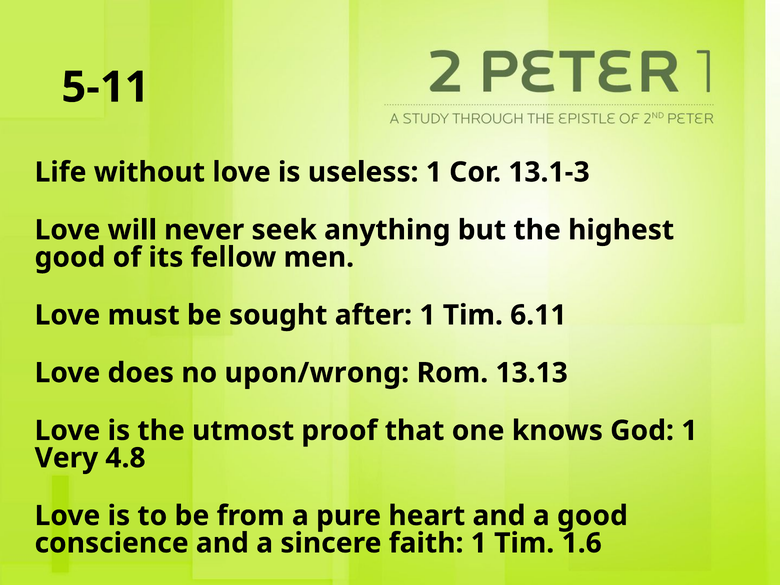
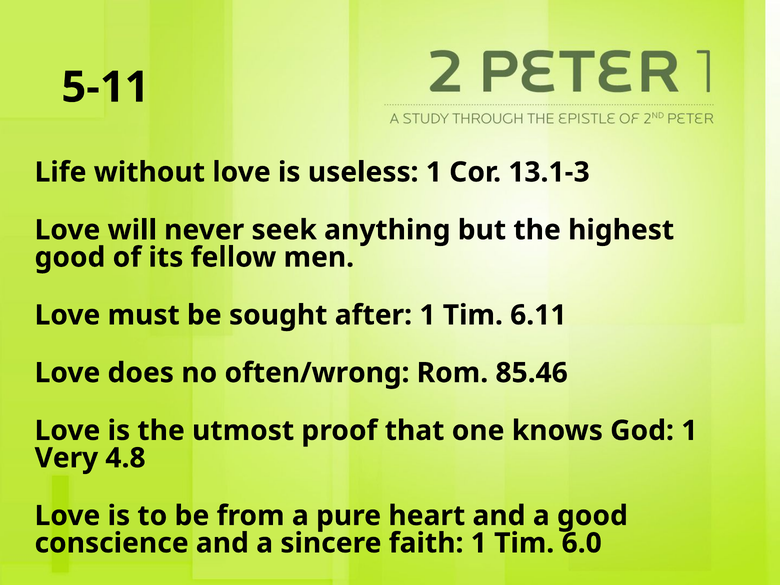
upon/wrong: upon/wrong -> often/wrong
13.13: 13.13 -> 85.46
1.6: 1.6 -> 6.0
